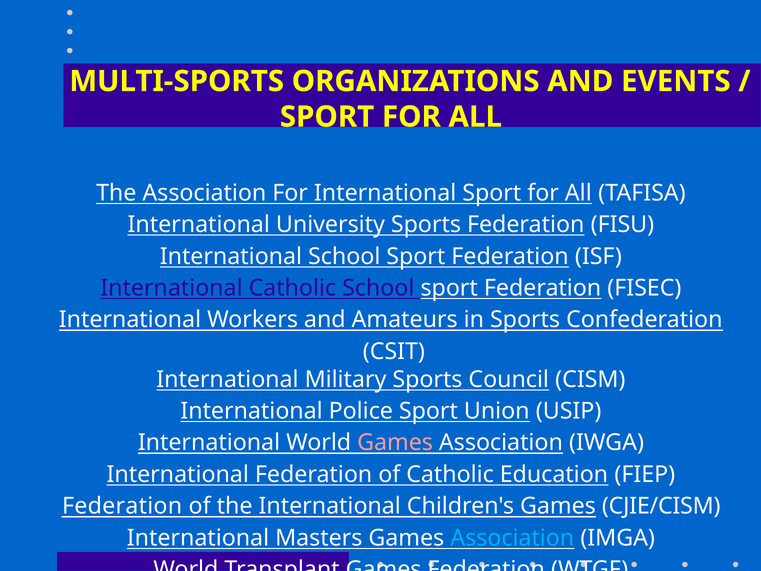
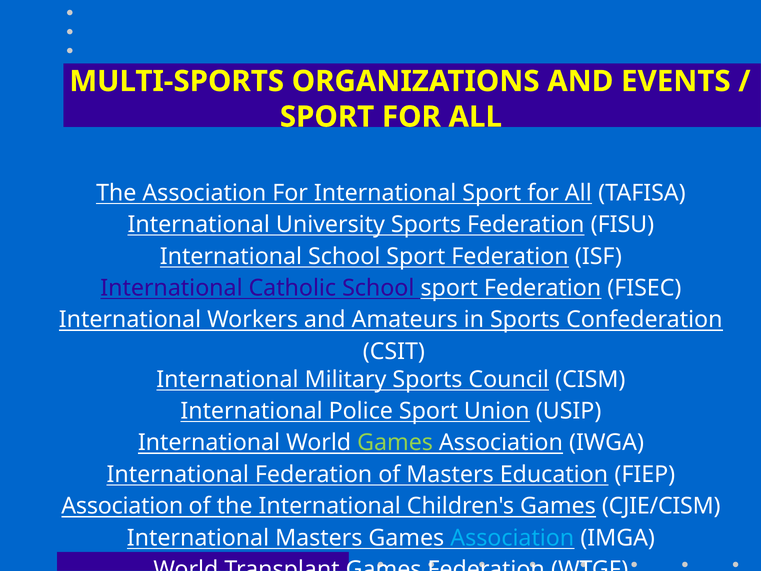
Games at (395, 443) colour: pink -> light green
of Catholic: Catholic -> Masters
Federation at (122, 506): Federation -> Association
